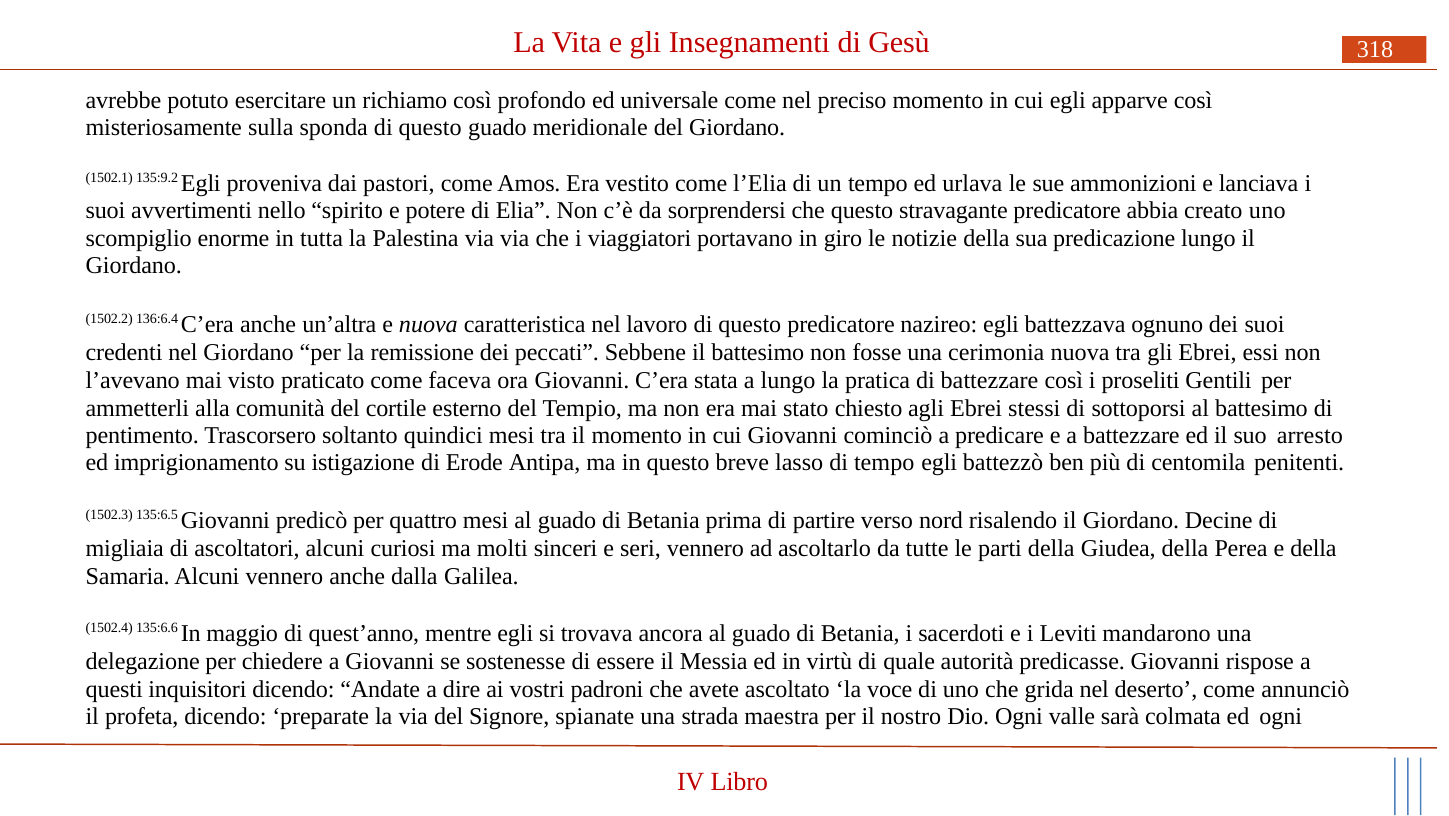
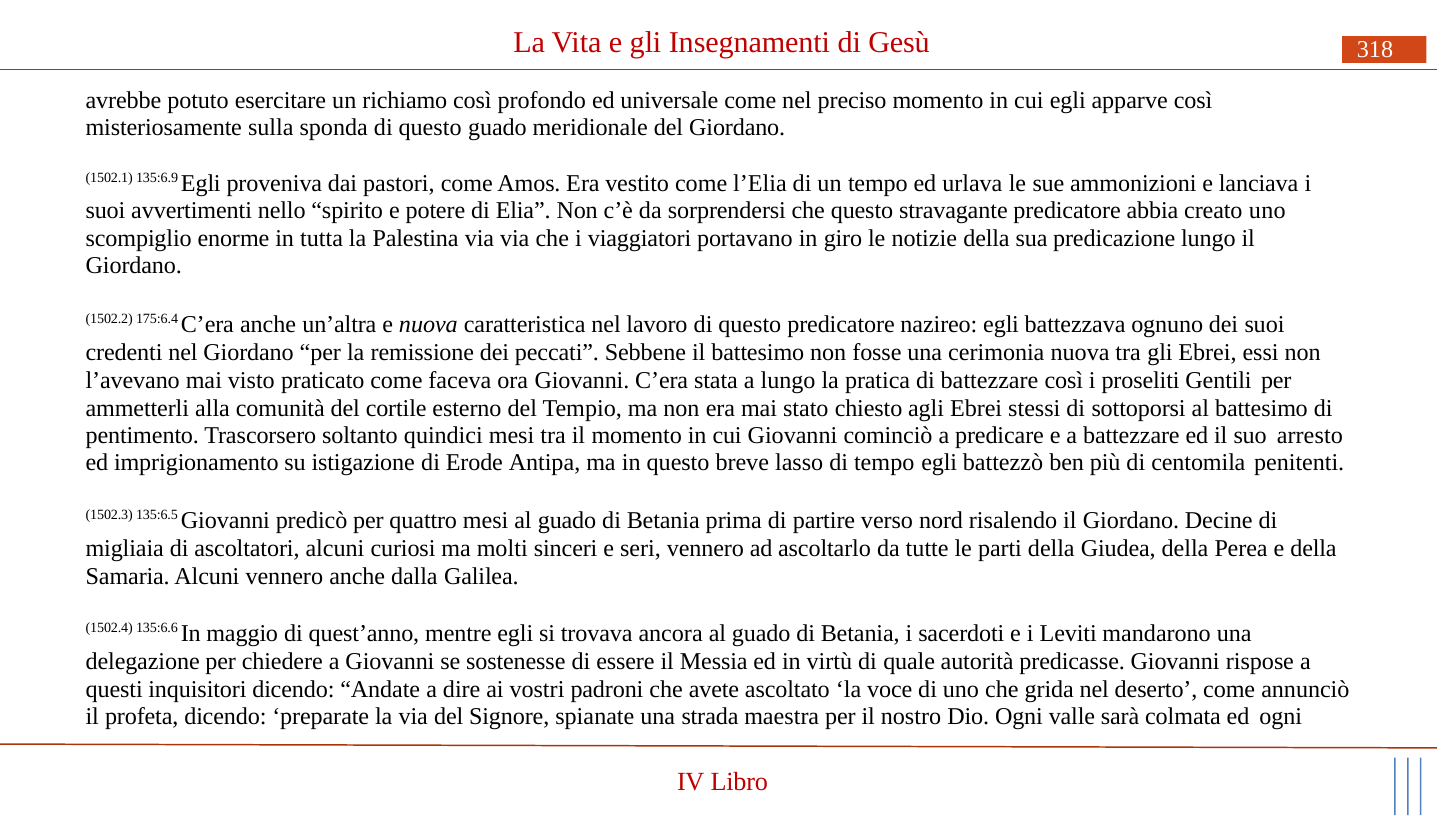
135:9.2: 135:9.2 -> 135:6.9
136:6.4: 136:6.4 -> 175:6.4
